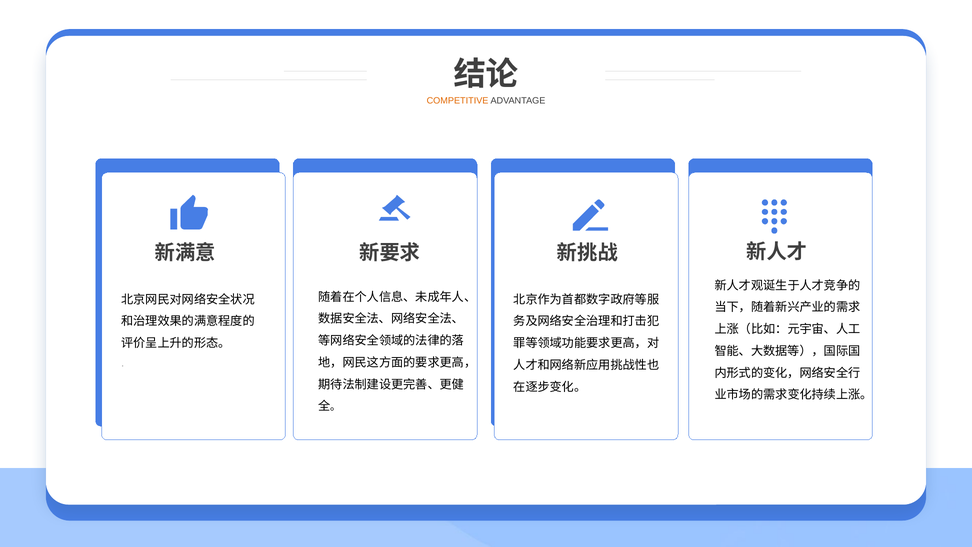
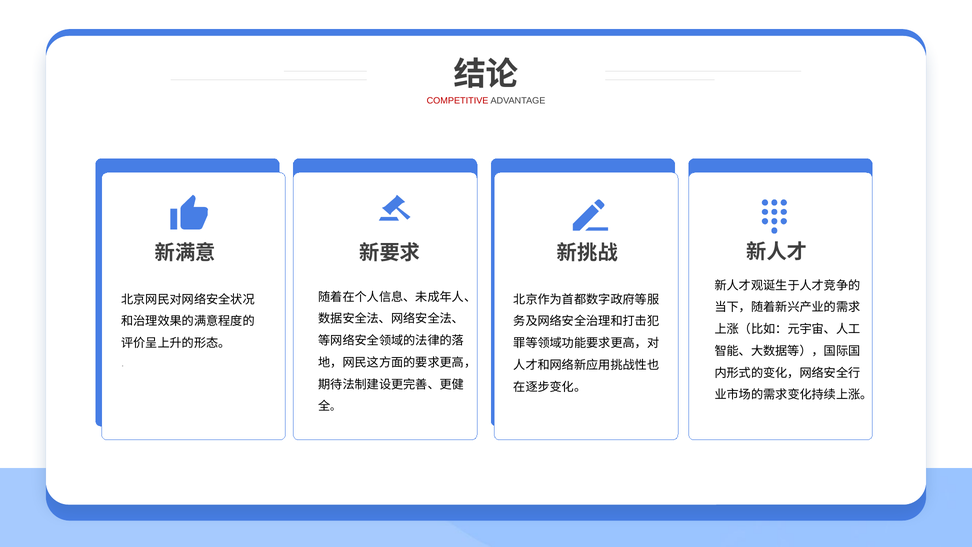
COMPETITIVE colour: orange -> red
